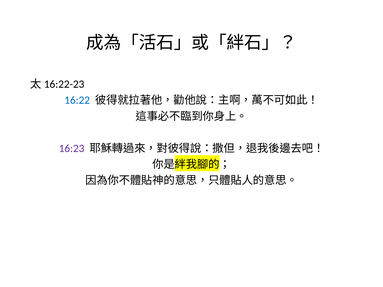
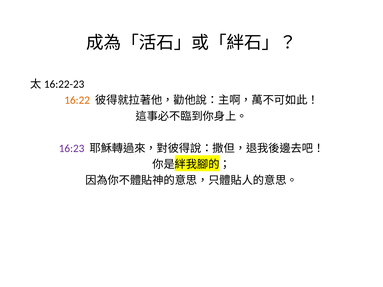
16:22 colour: blue -> orange
